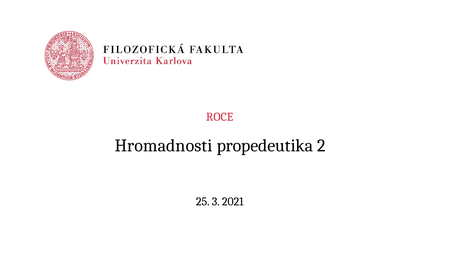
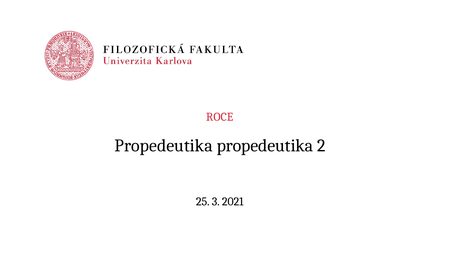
Hromadnosti at (164, 146): Hromadnosti -> Propedeutika
